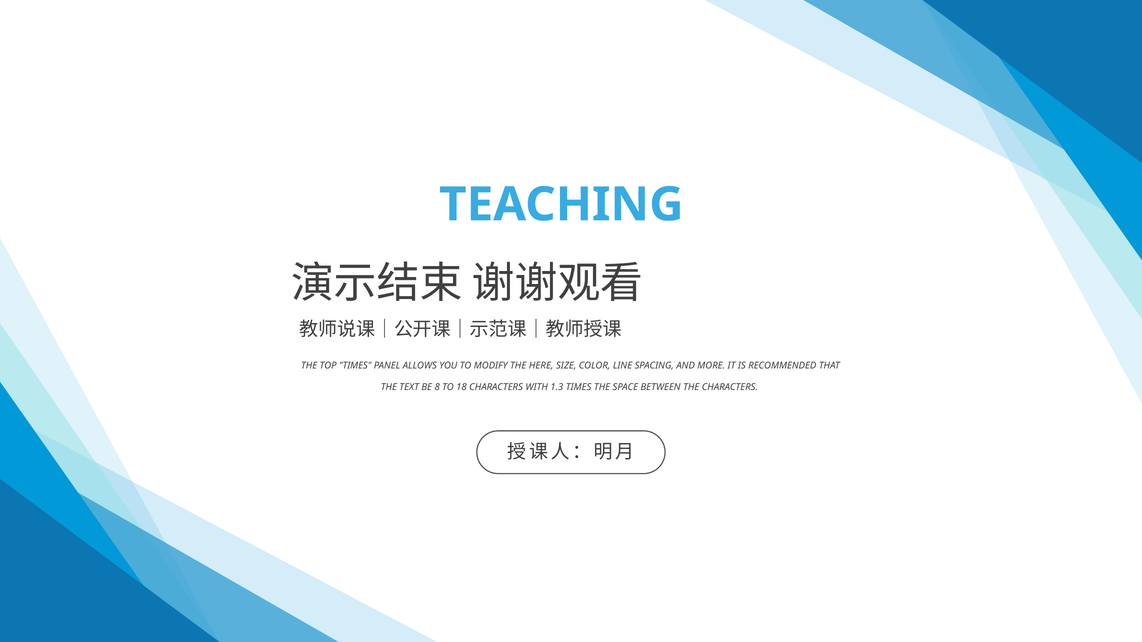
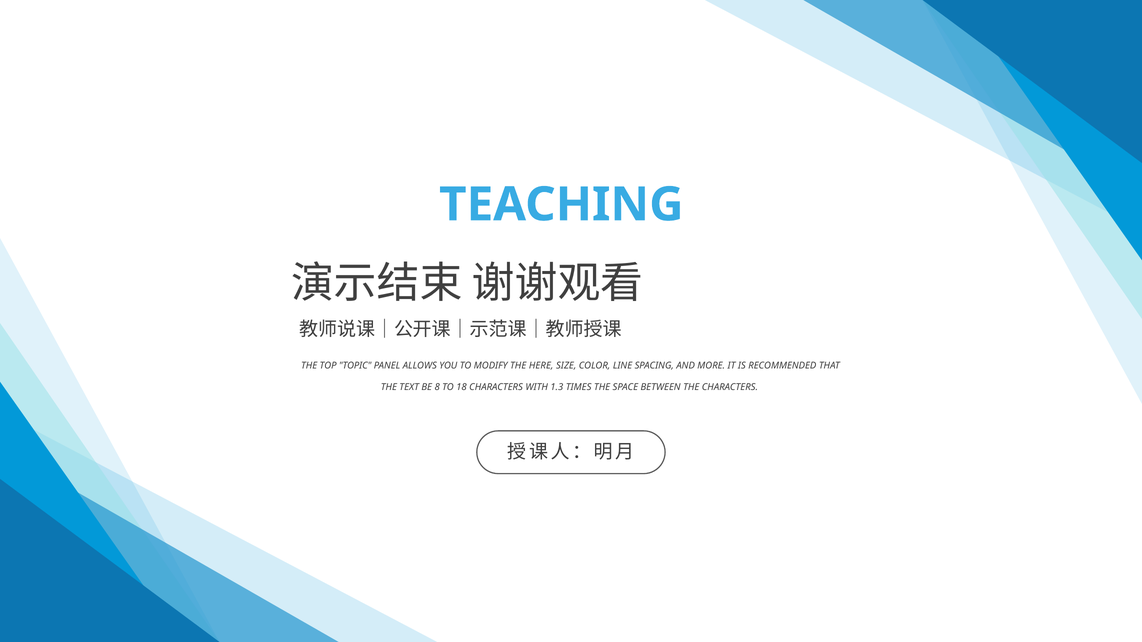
TOP TIMES: TIMES -> TOPIC
